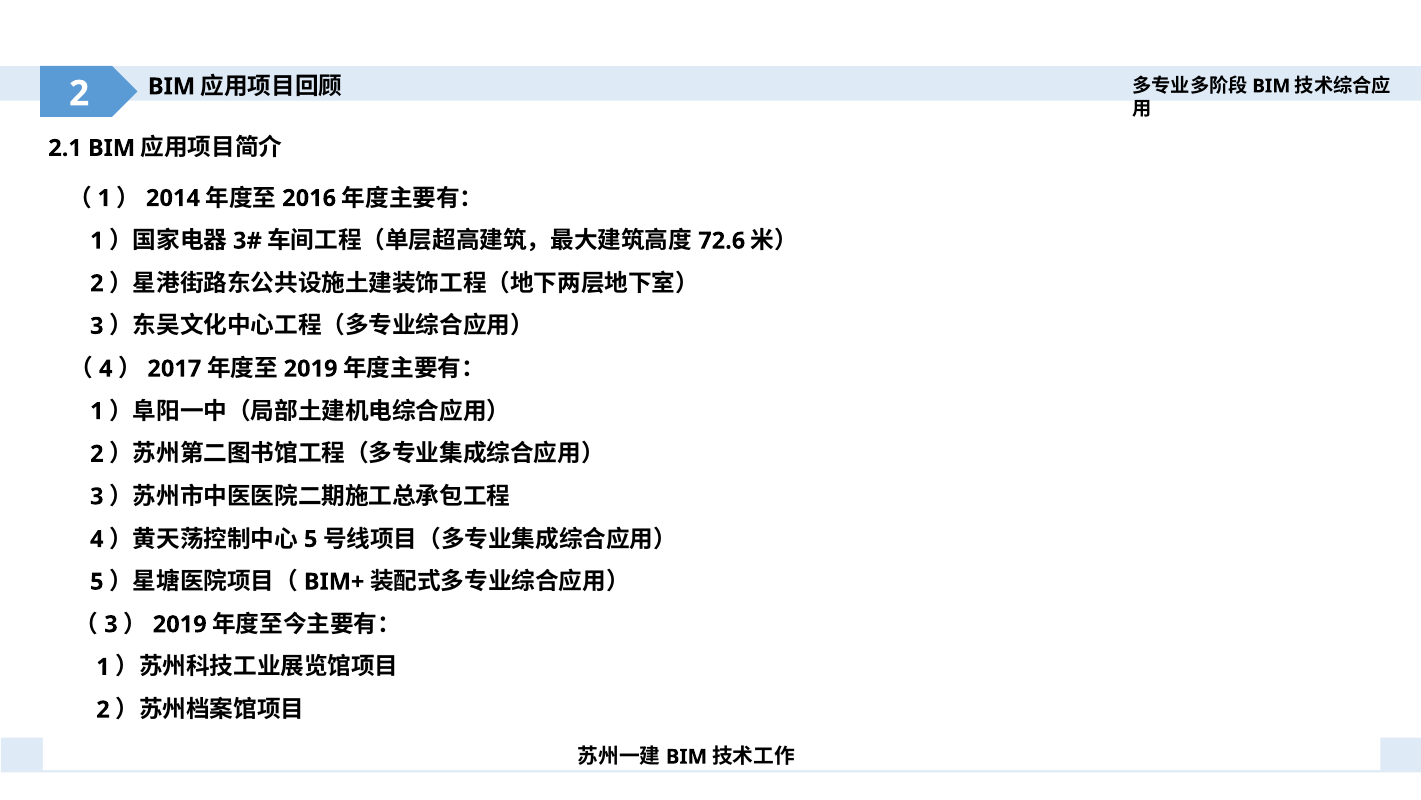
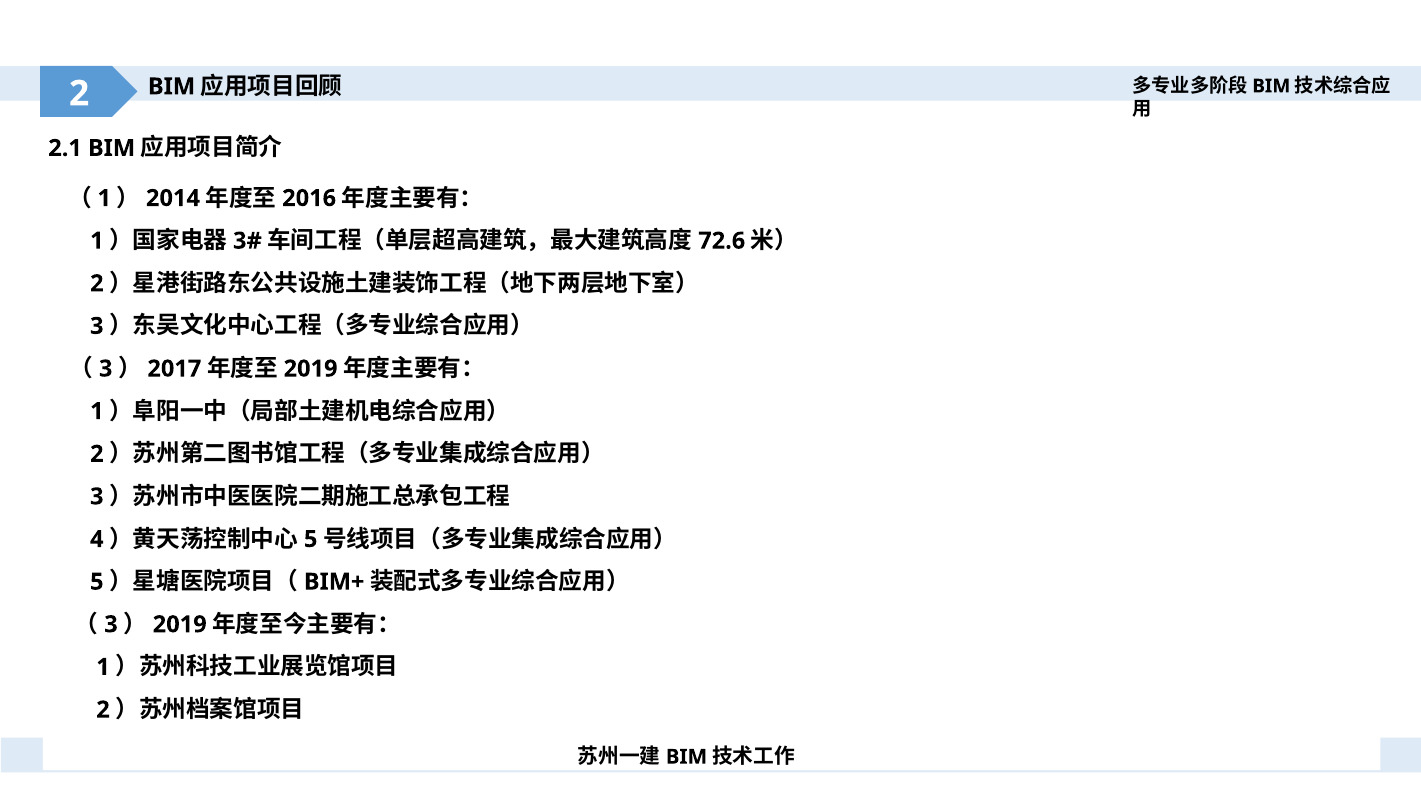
4 at (106, 368): 4 -> 3
